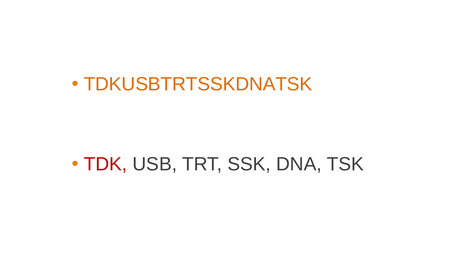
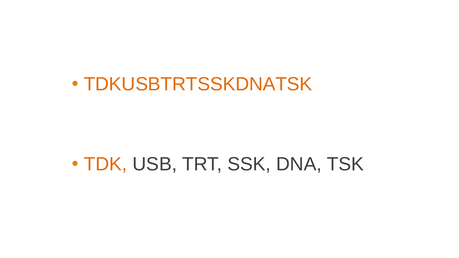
TDK colour: red -> orange
